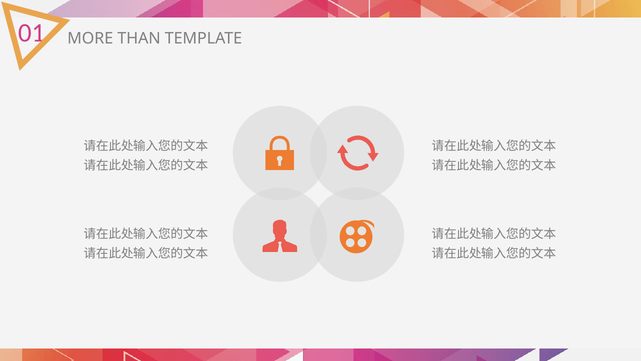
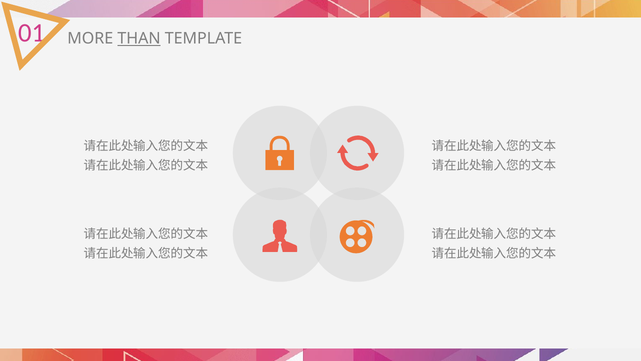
THAN underline: none -> present
